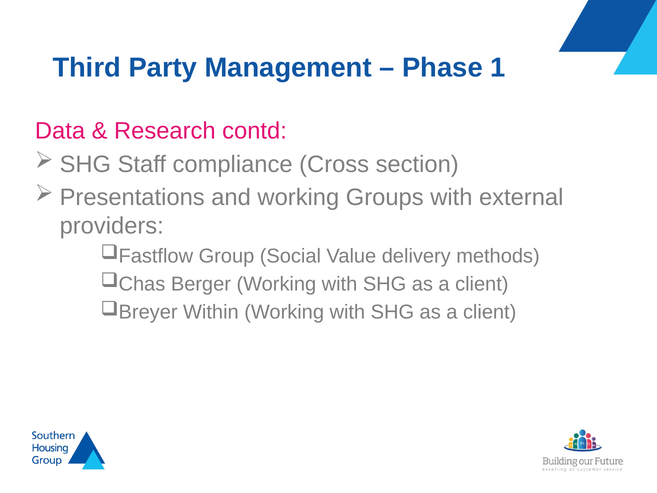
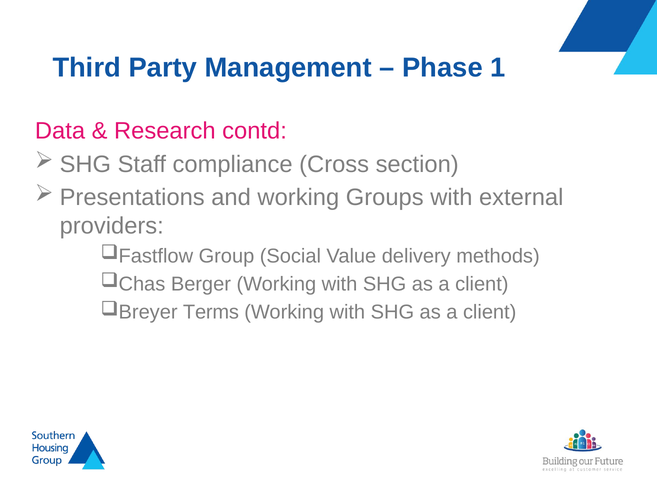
Within: Within -> Terms
